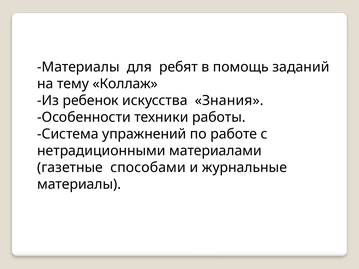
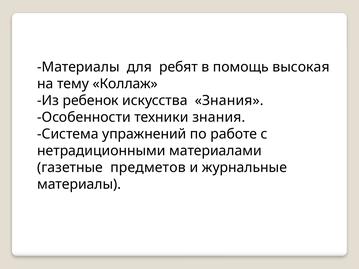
заданий: заданий -> высокая
техники работы: работы -> знания
способами: способами -> предметов
